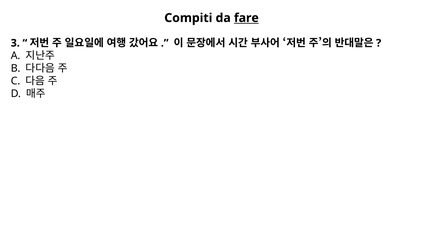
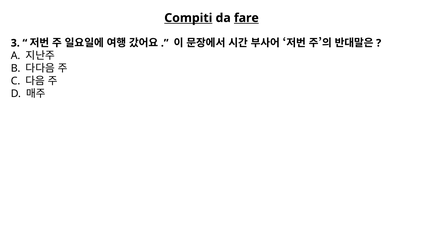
Compiti underline: none -> present
